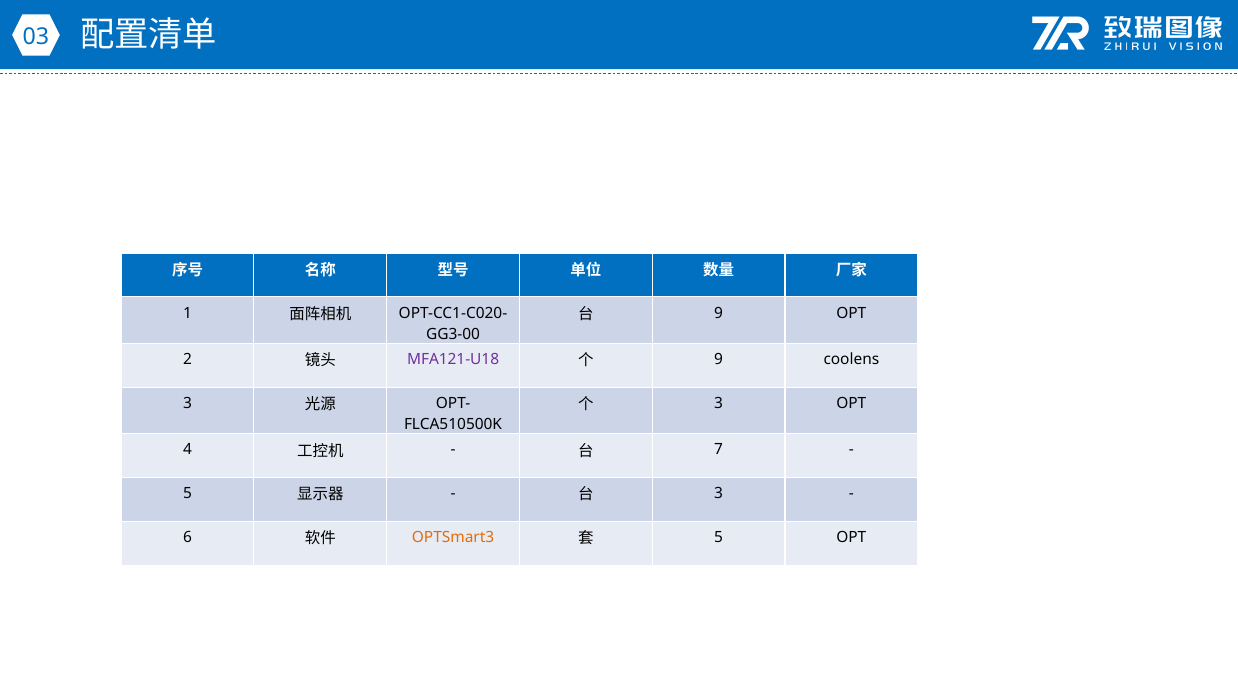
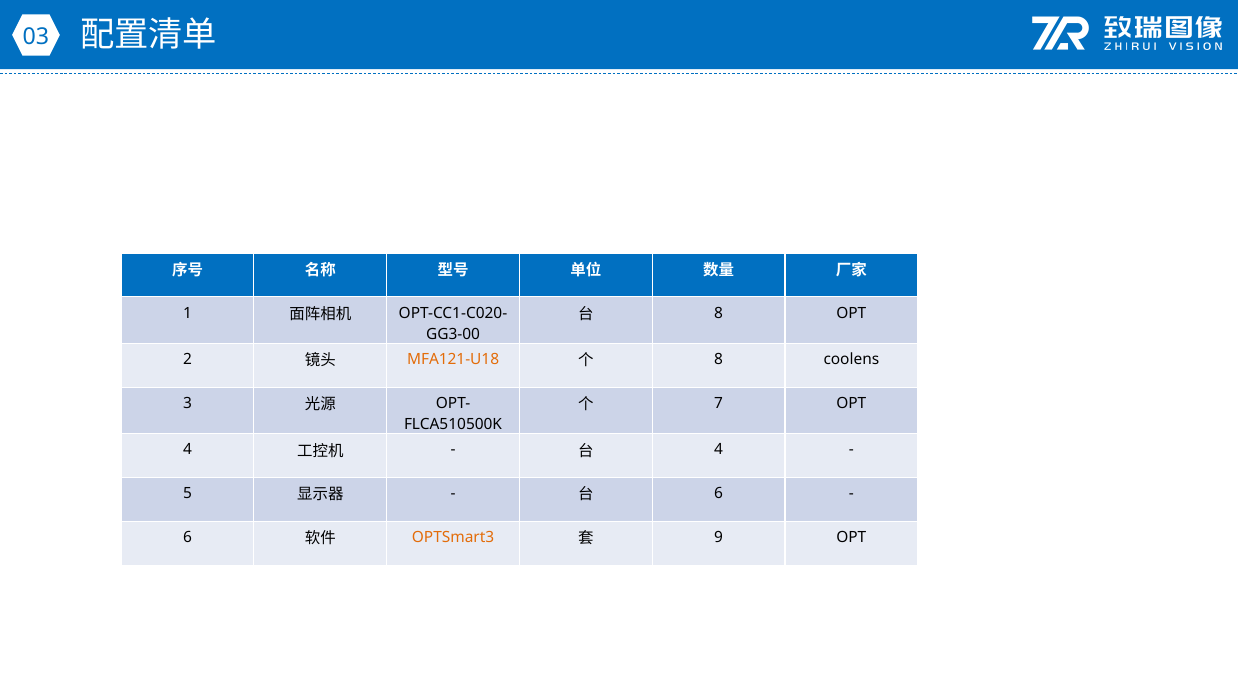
9 at (719, 313): 9 -> 8
MFA121-U18 colour: purple -> orange
9 at (719, 360): 9 -> 8
3 at (719, 403): 3 -> 7
7 at (719, 450): 7 -> 4
3 at (719, 494): 3 -> 6
5 at (719, 538): 5 -> 9
